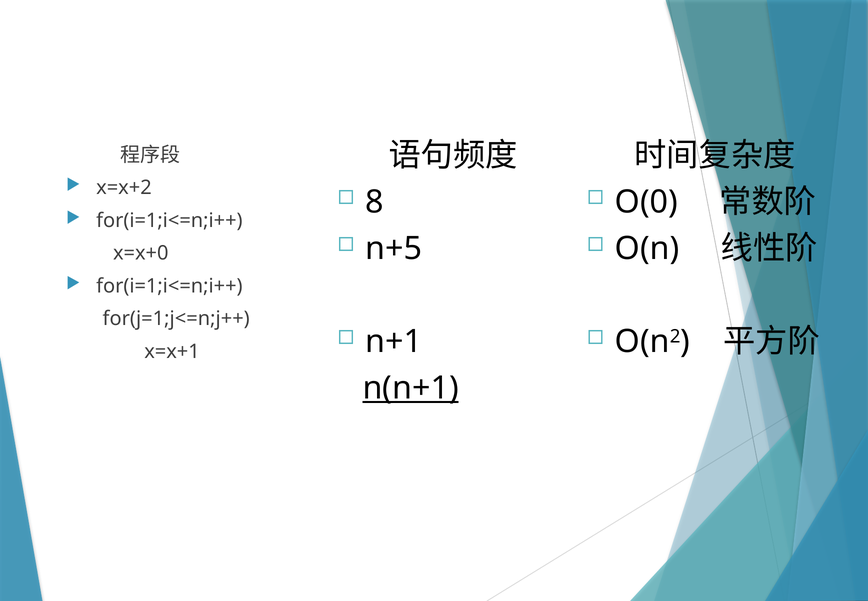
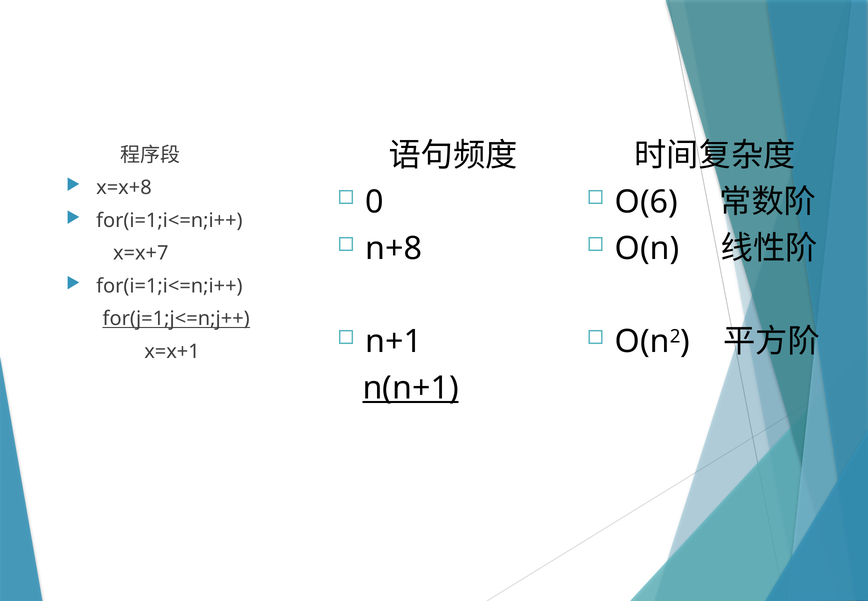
x=x+2: x=x+2 -> x=x+8
8: 8 -> 0
O(0: O(0 -> O(6
n+5: n+5 -> n+8
x=x+0: x=x+0 -> x=x+7
for(j=1;j<=n;j++ underline: none -> present
